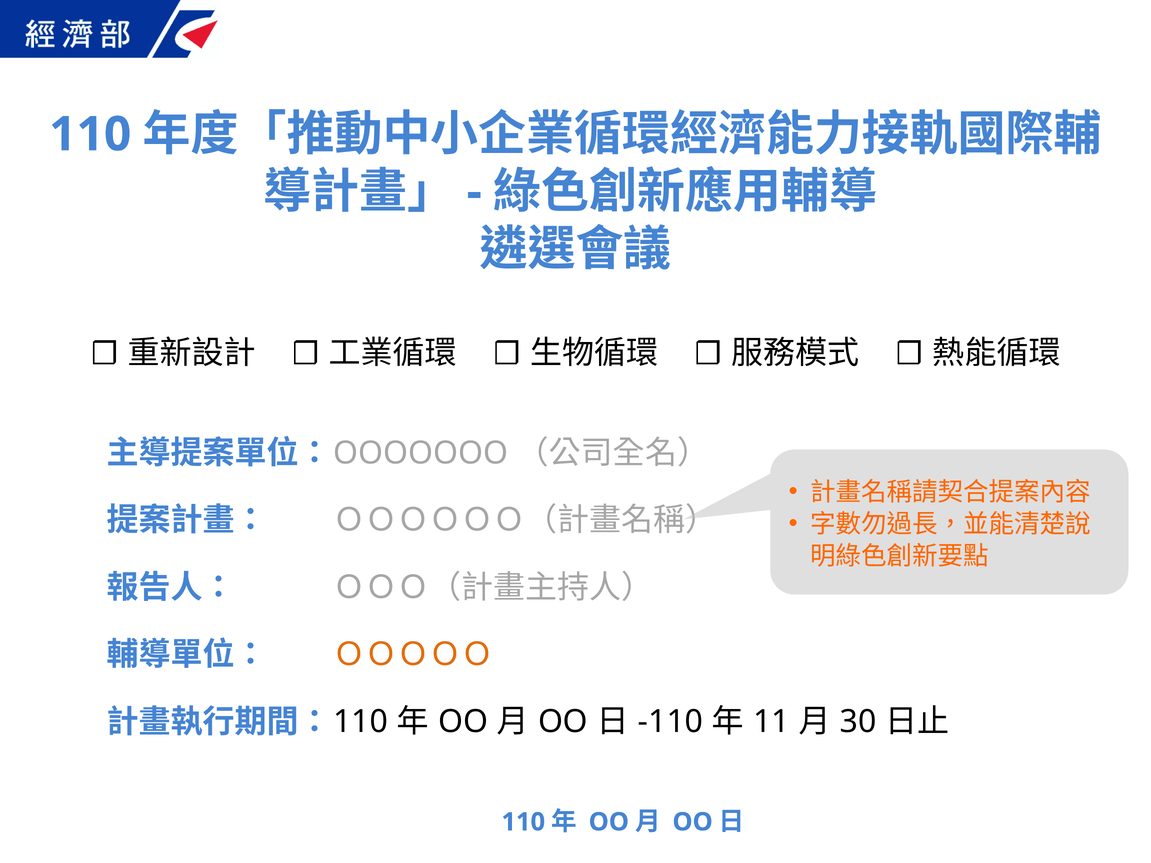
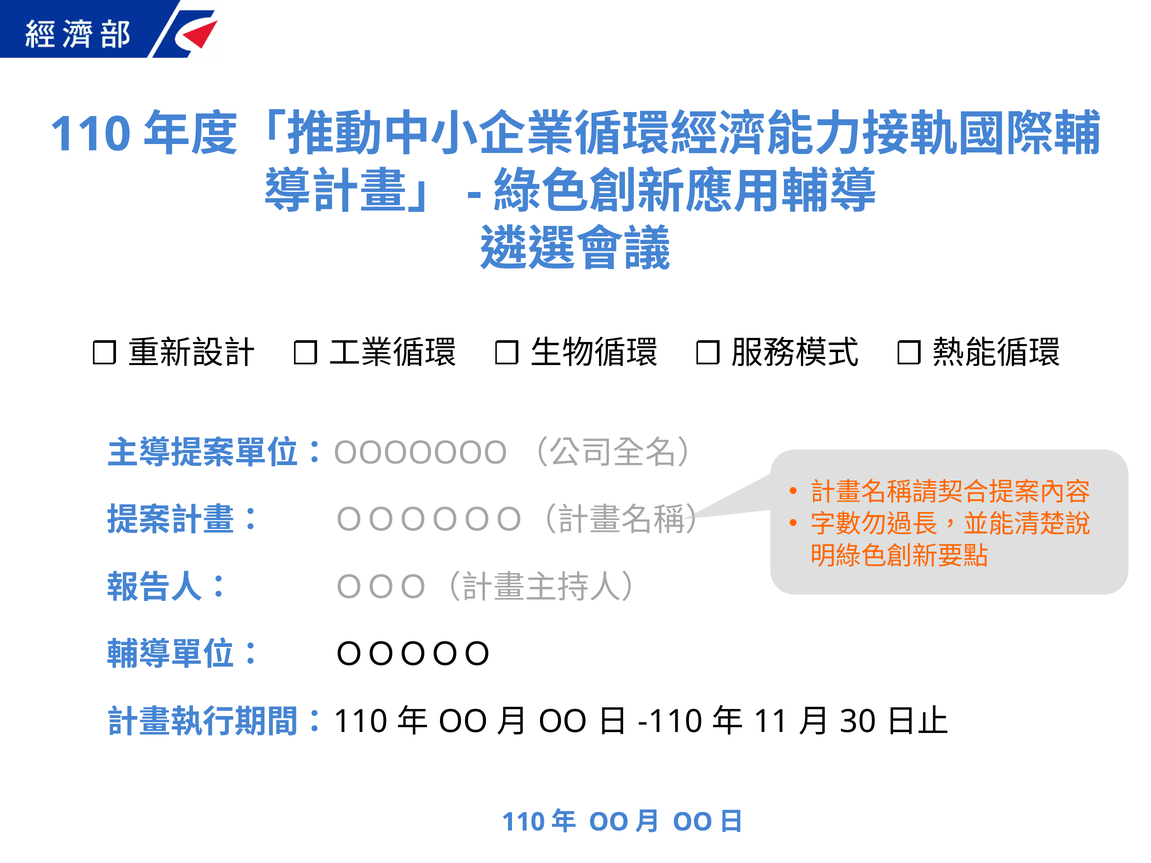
ＯＯＯＯＯ colour: orange -> black
